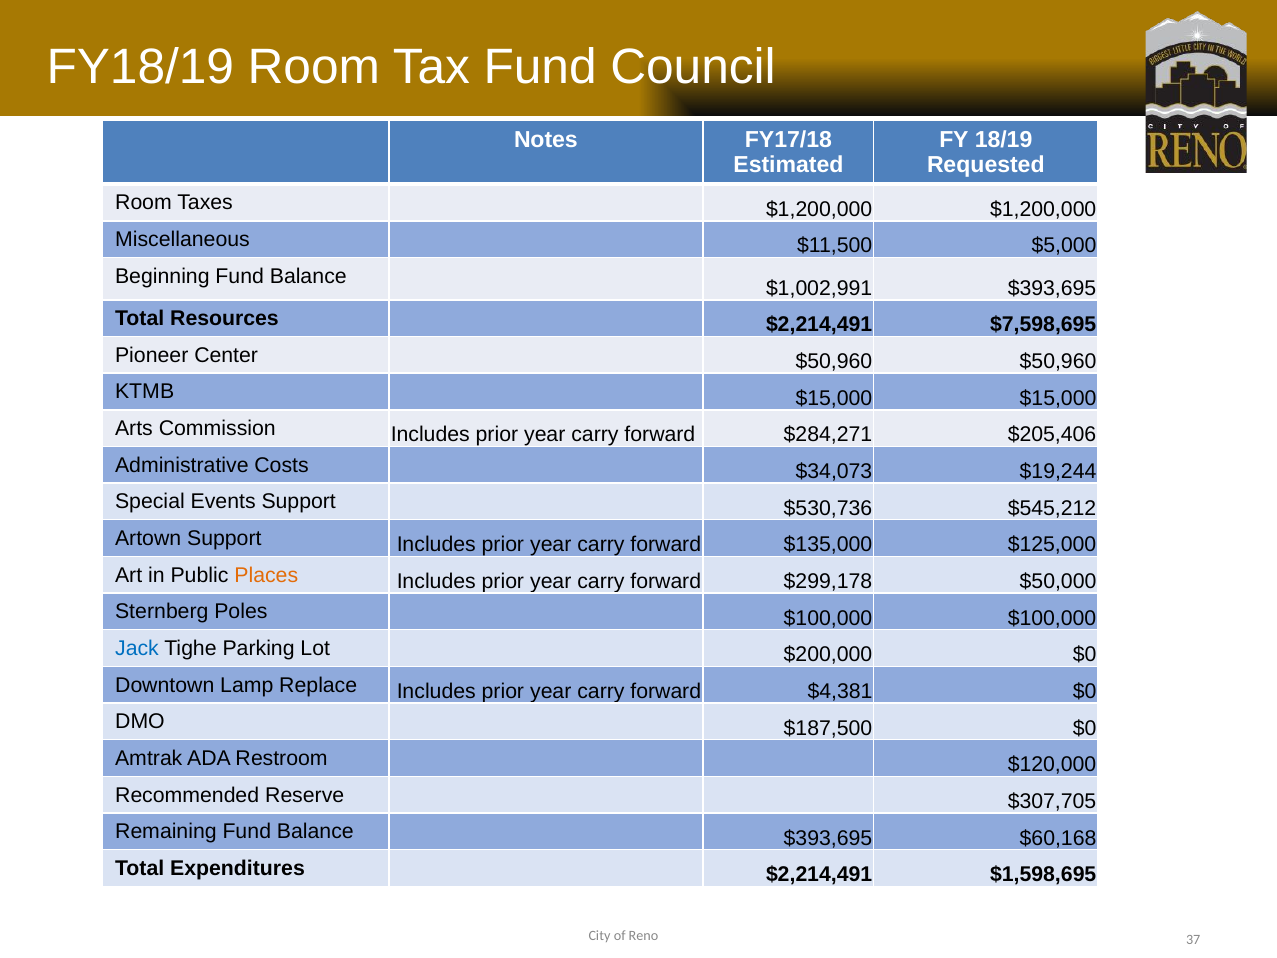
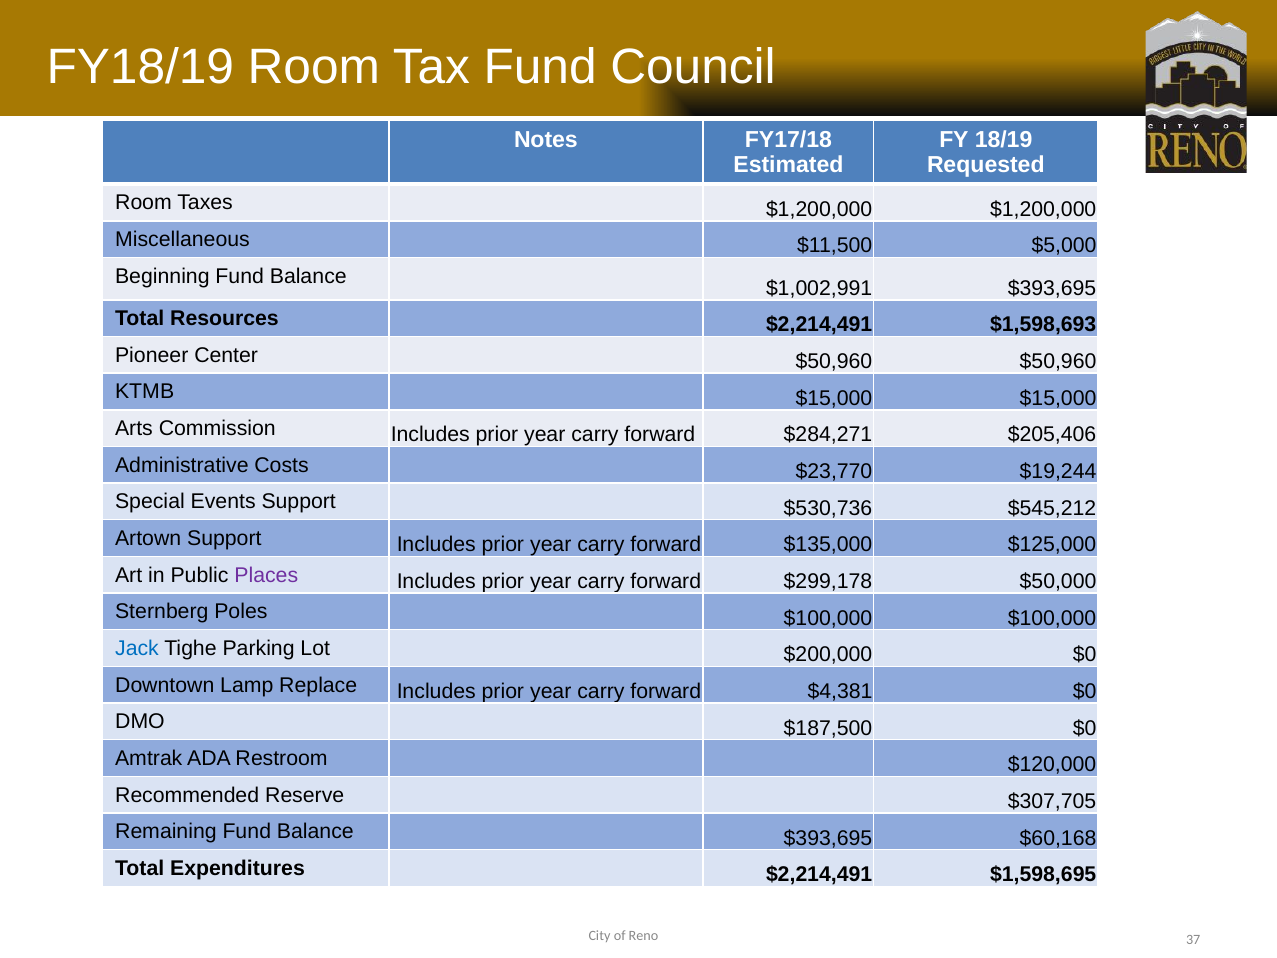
$7,598,695: $7,598,695 -> $1,598,693
$34,073: $34,073 -> $23,770
Places colour: orange -> purple
